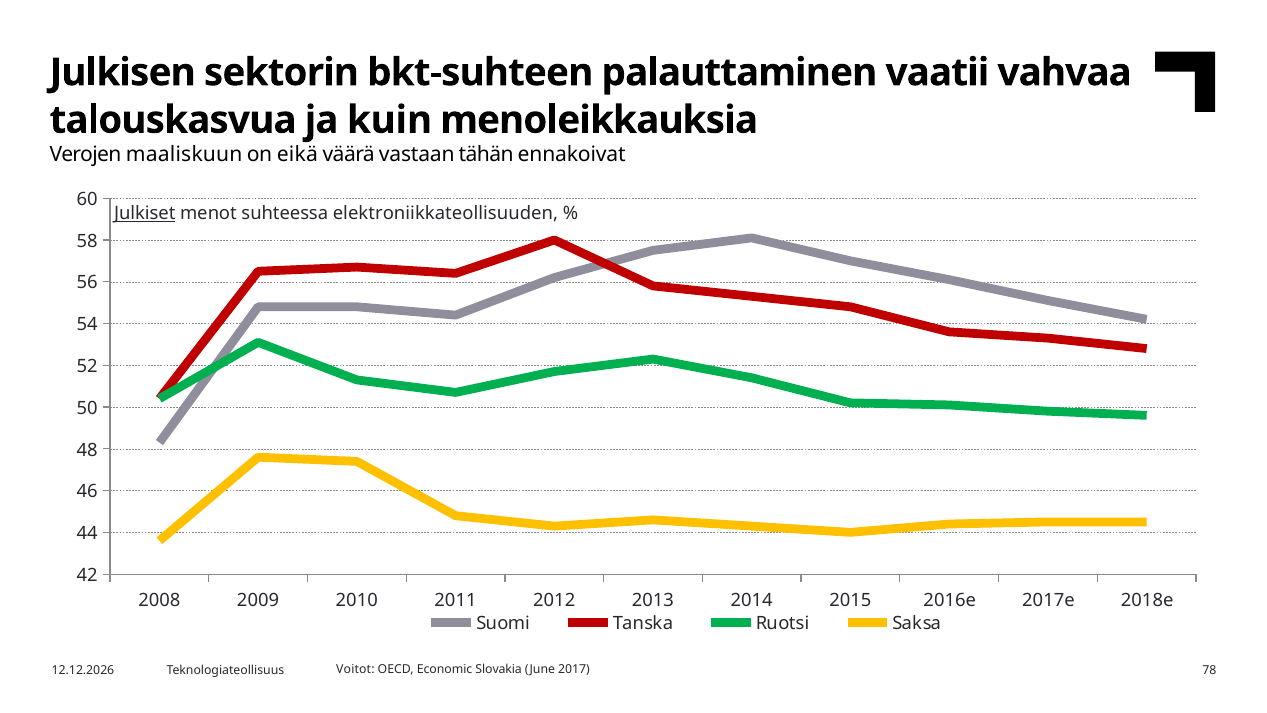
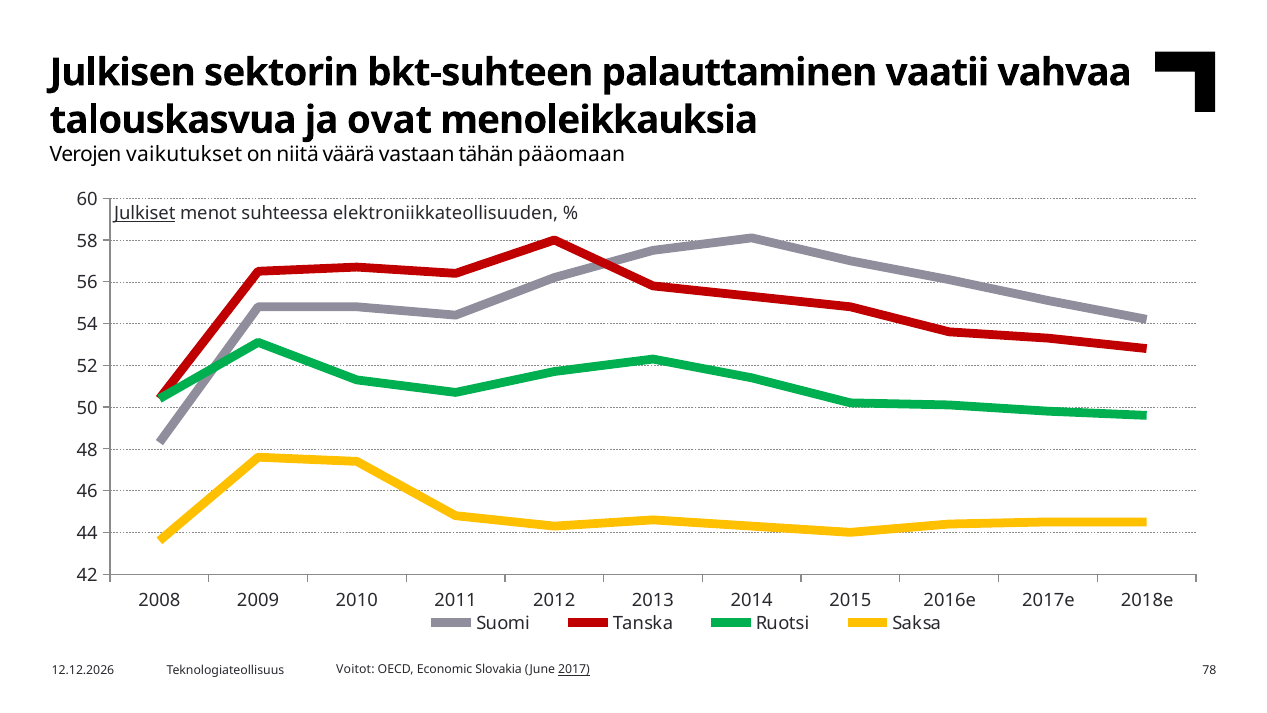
kuin: kuin -> ovat
maaliskuun: maaliskuun -> vaikutukset
eikä: eikä -> niitä
ennakoivat: ennakoivat -> pääomaan
2017 underline: none -> present
